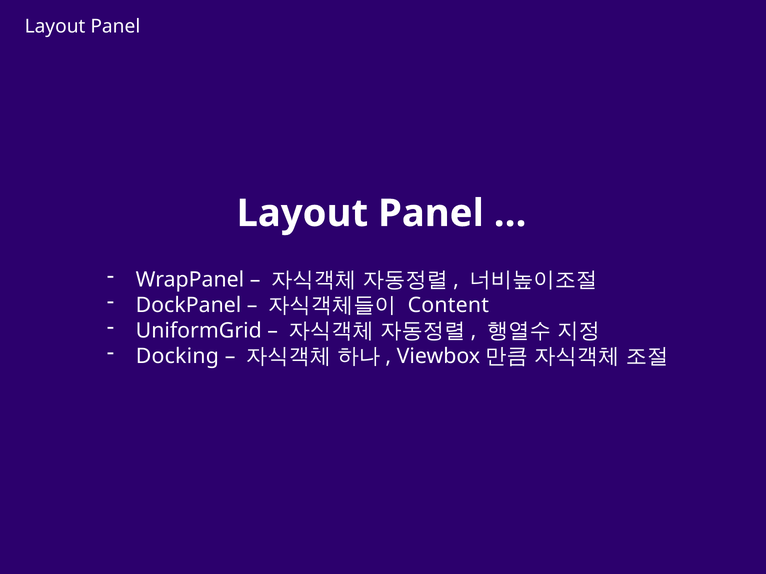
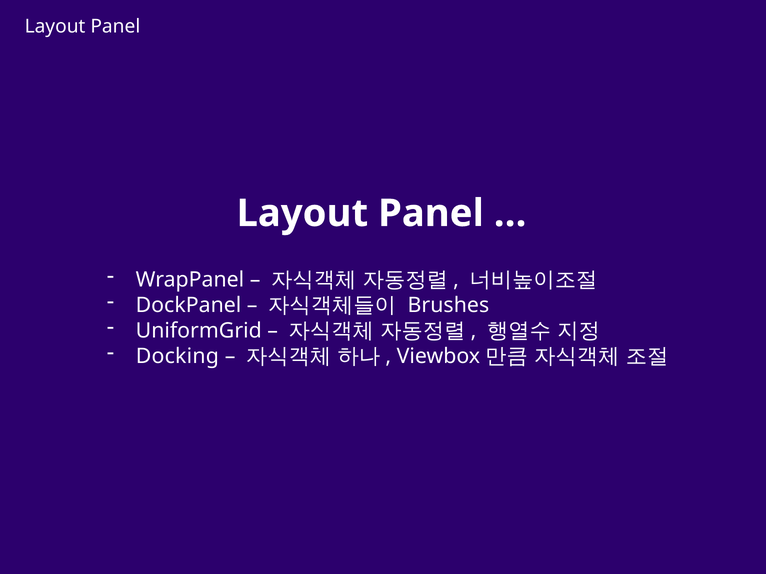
Content: Content -> Brushes
